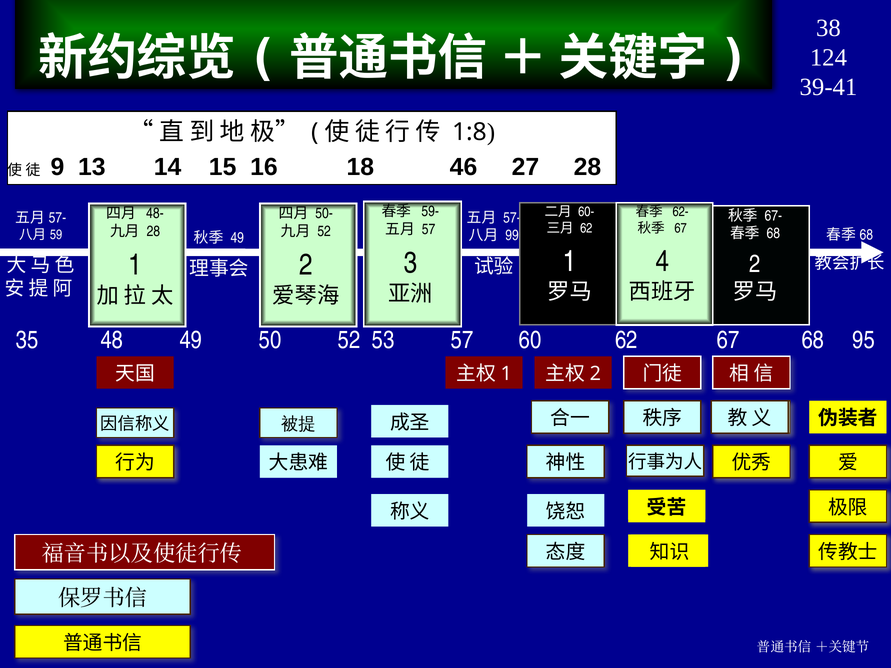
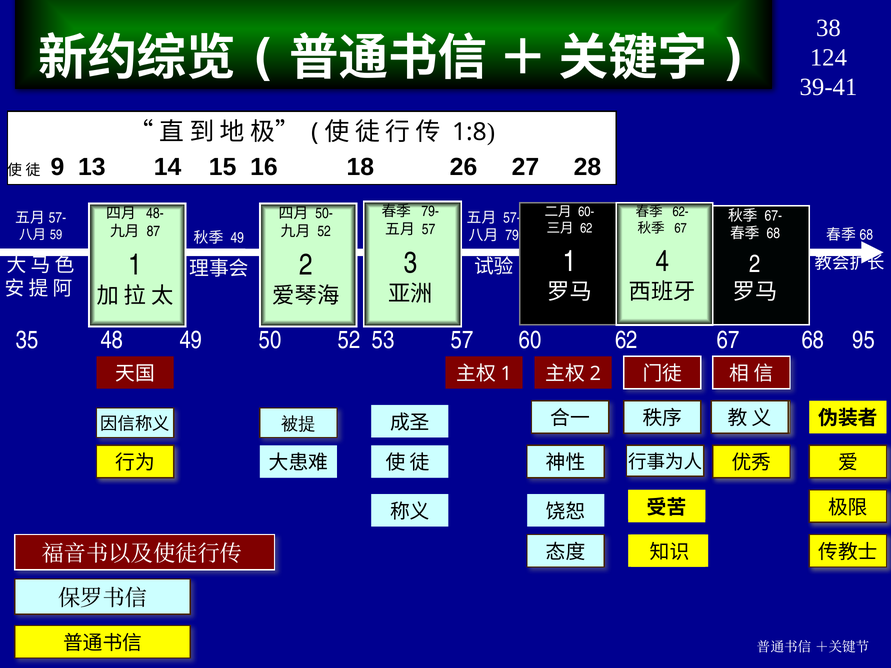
46: 46 -> 26
59-: 59- -> 79-
28 at (153, 231): 28 -> 87
99: 99 -> 79
